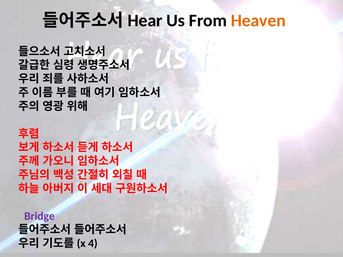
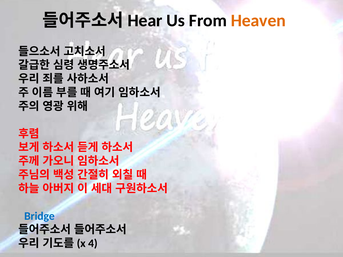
Bridge colour: purple -> blue
